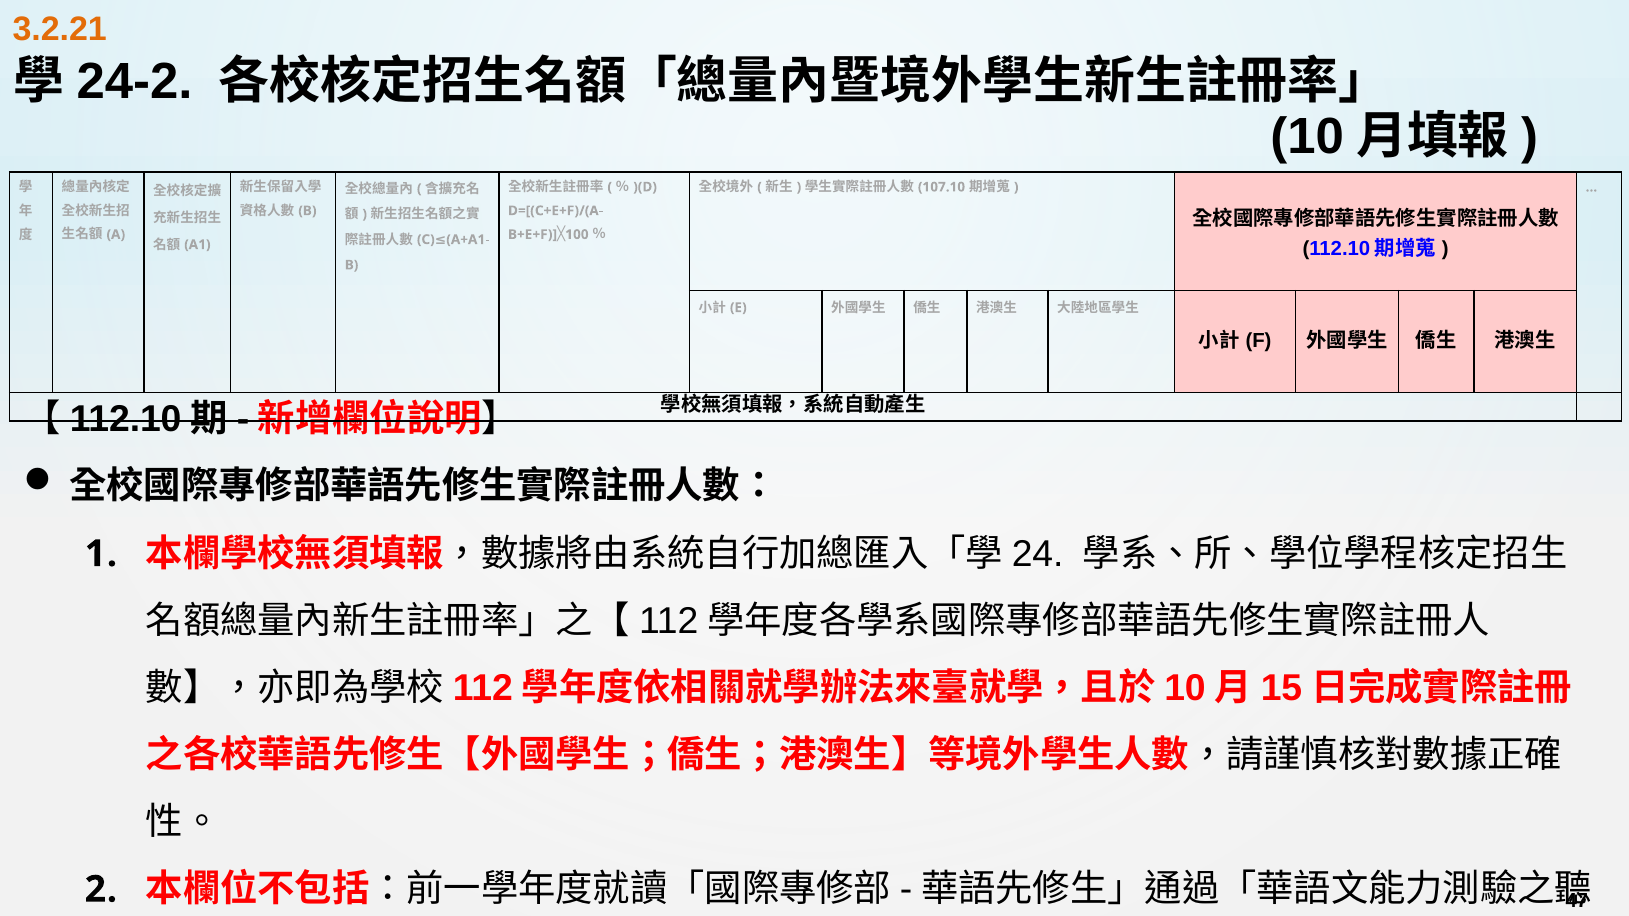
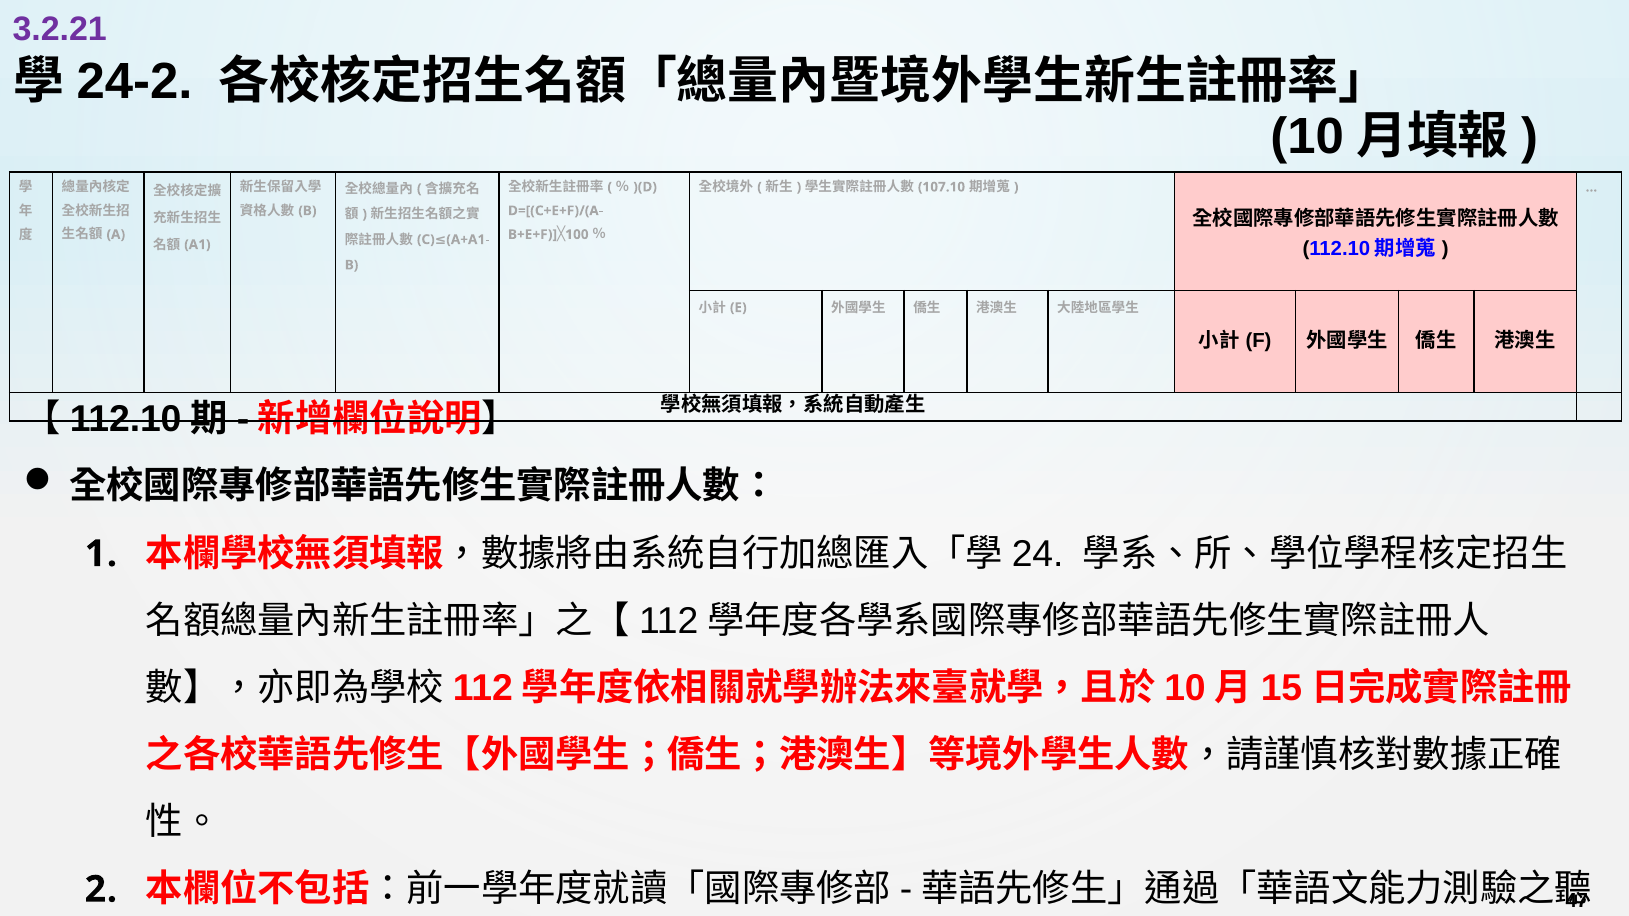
3.2.21 colour: orange -> purple
